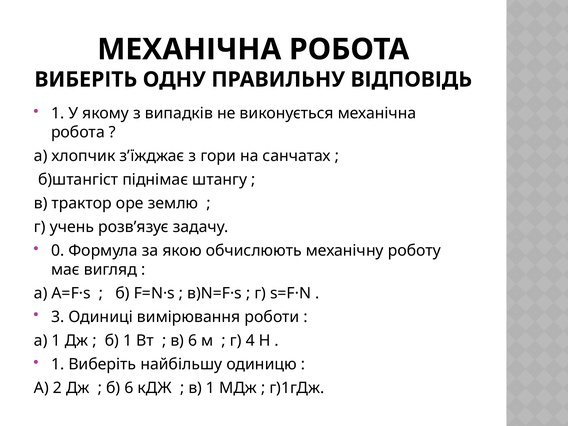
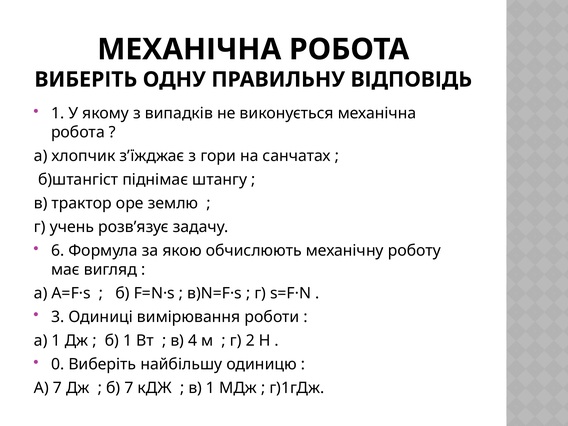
0: 0 -> 6
в 6: 6 -> 4
4: 4 -> 2
1 at (58, 364): 1 -> 0
А 2: 2 -> 7
б 6: 6 -> 7
